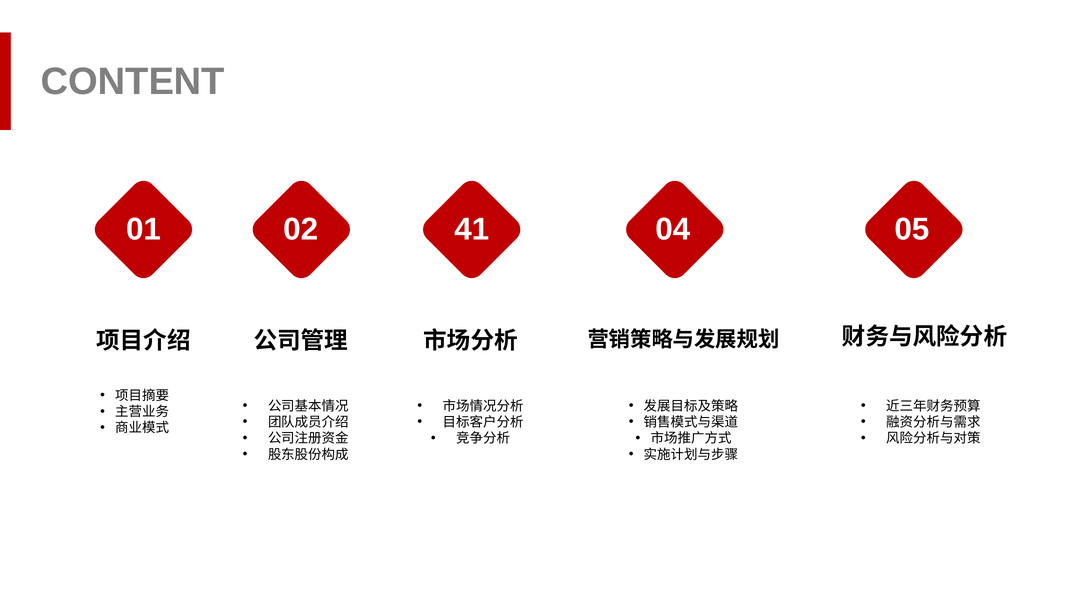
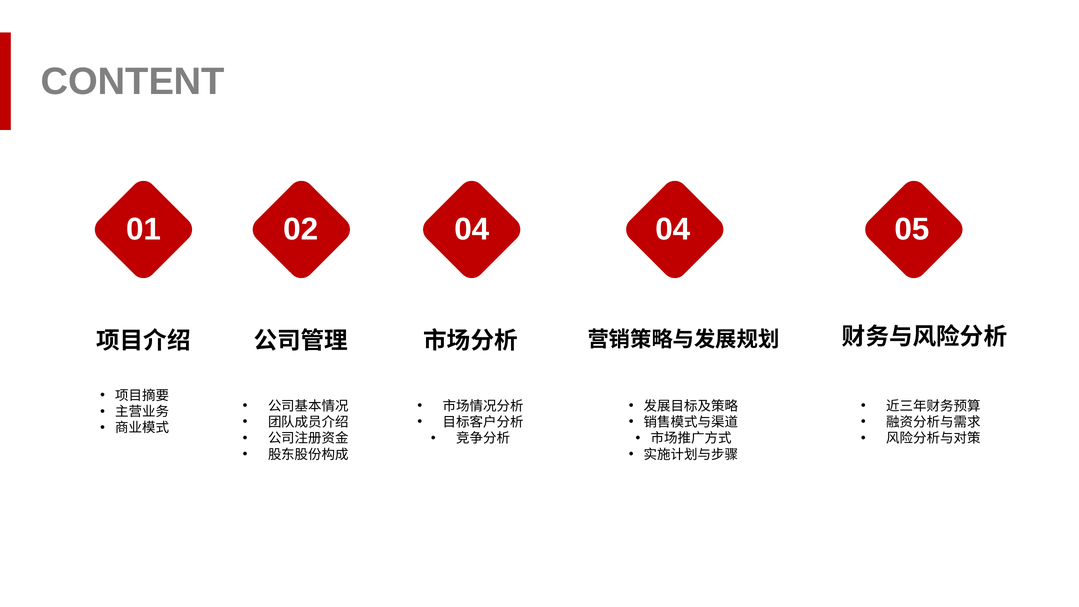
02 41: 41 -> 04
